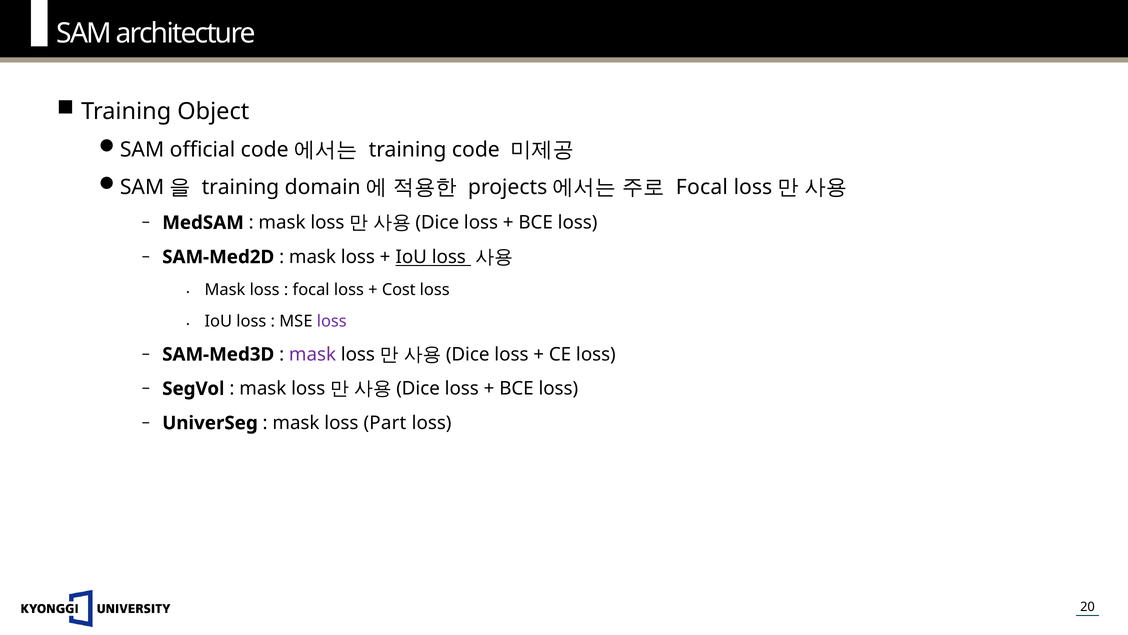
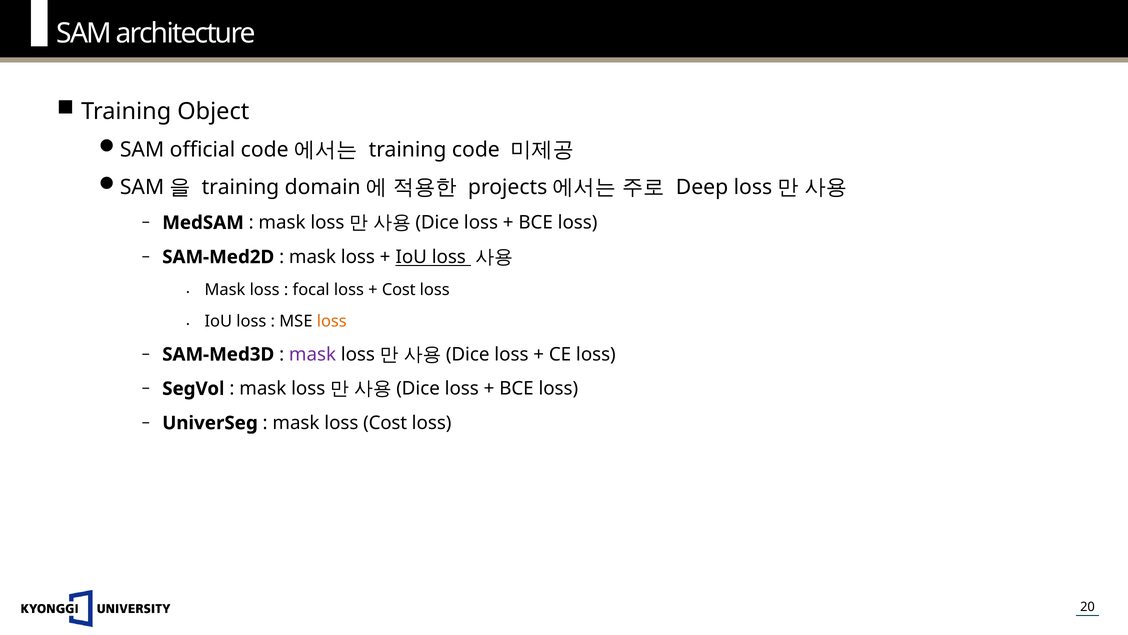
Focal at (702, 187): Focal -> Deep
loss at (332, 321) colour: purple -> orange
loss Part: Part -> Cost
